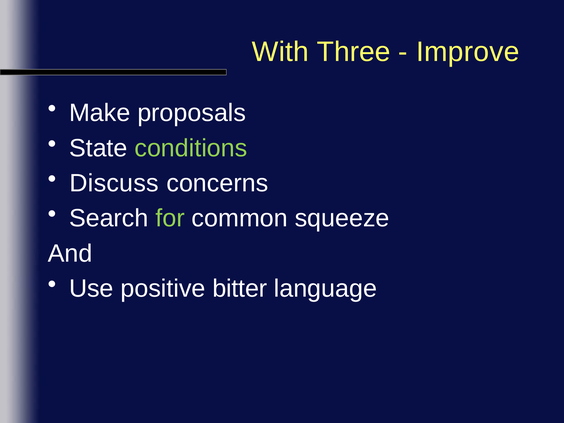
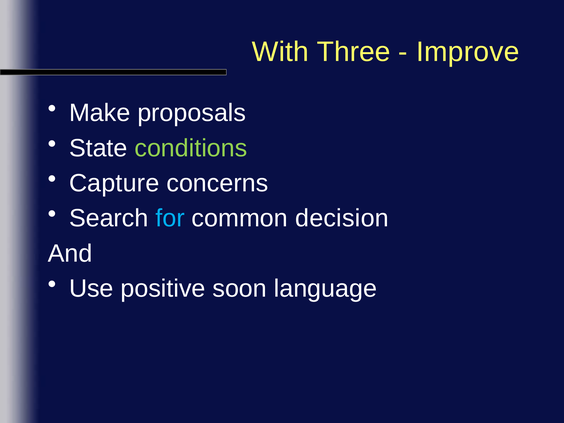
Discuss: Discuss -> Capture
for colour: light green -> light blue
squeeze: squeeze -> decision
bitter: bitter -> soon
